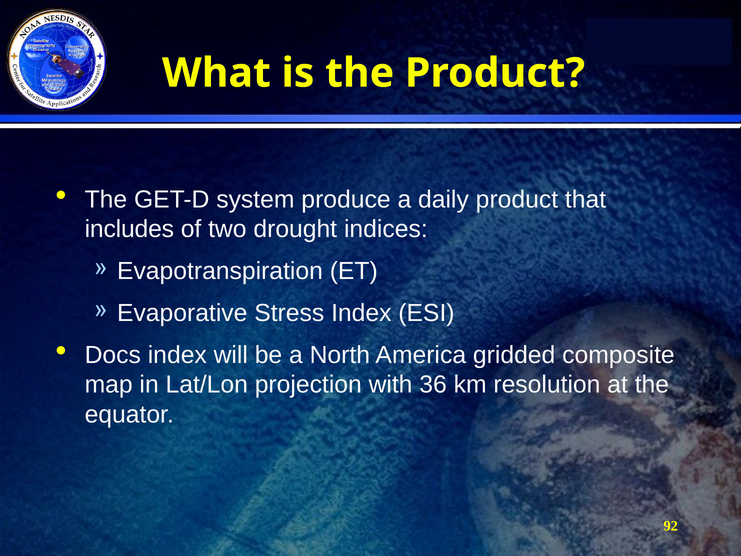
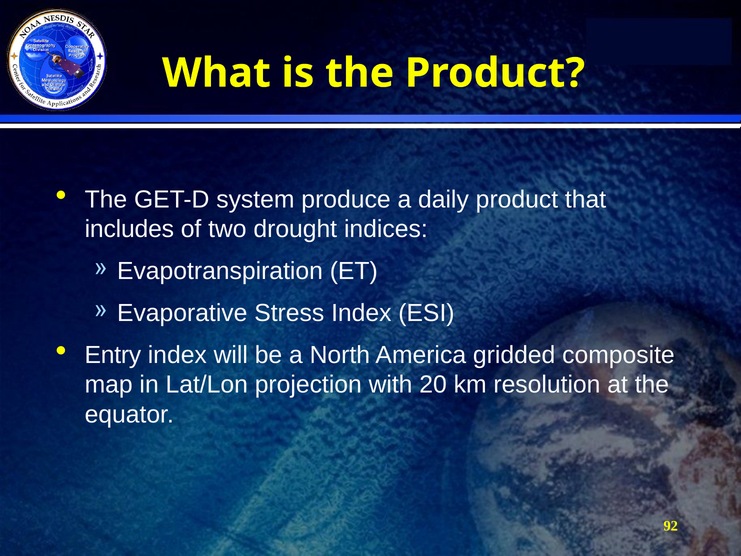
Docs: Docs -> Entry
36: 36 -> 20
